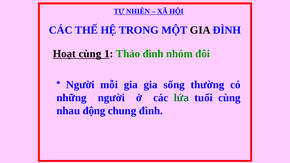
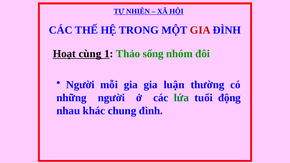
GIA at (200, 30) colour: black -> red
Thảo đình: đình -> sống
sống: sống -> luận
tuổi cùng: cùng -> động
động: động -> khác
